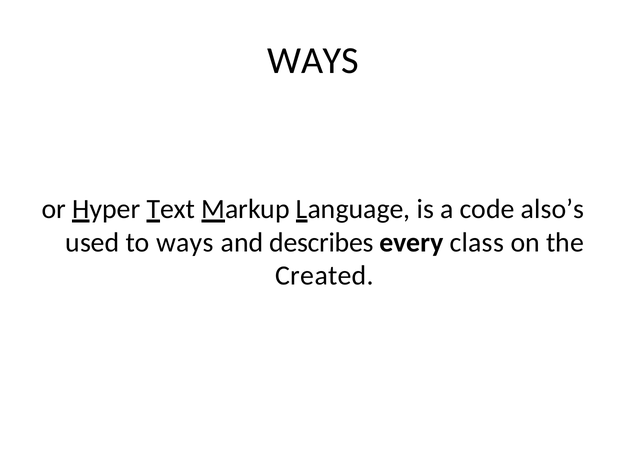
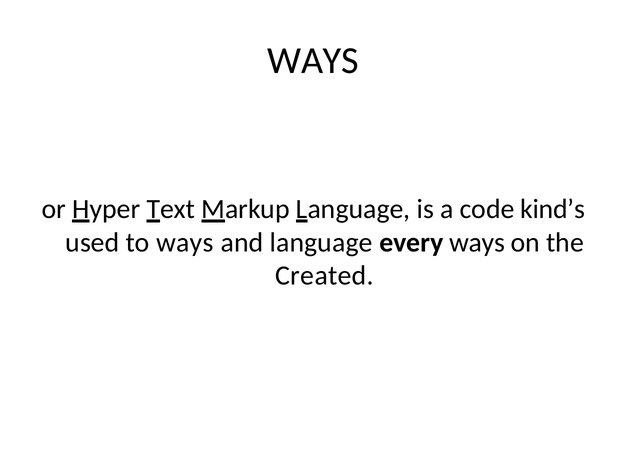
also’s: also’s -> kind’s
and describes: describes -> language
every class: class -> ways
